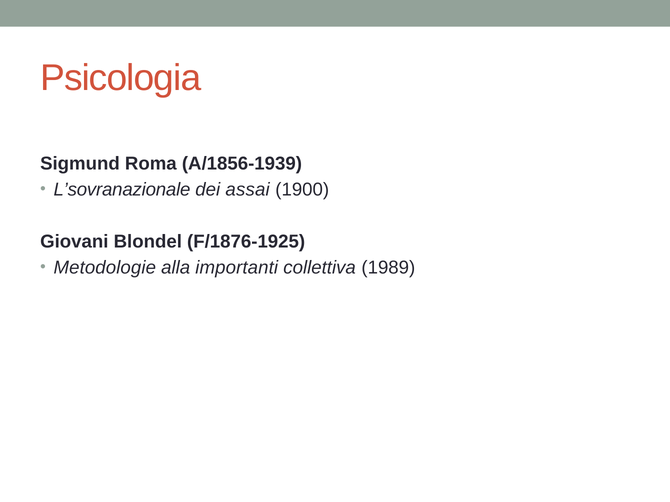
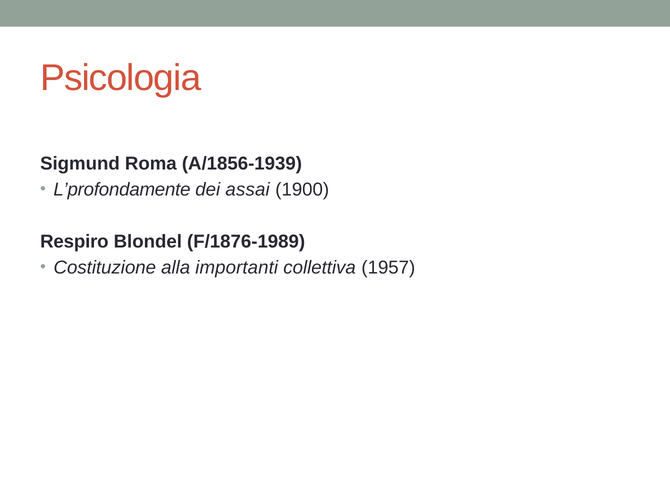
L’sovranazionale: L’sovranazionale -> L’profondamente
Giovani: Giovani -> Respiro
F/1876-1925: F/1876-1925 -> F/1876-1989
Metodologie: Metodologie -> Costituzione
1989: 1989 -> 1957
